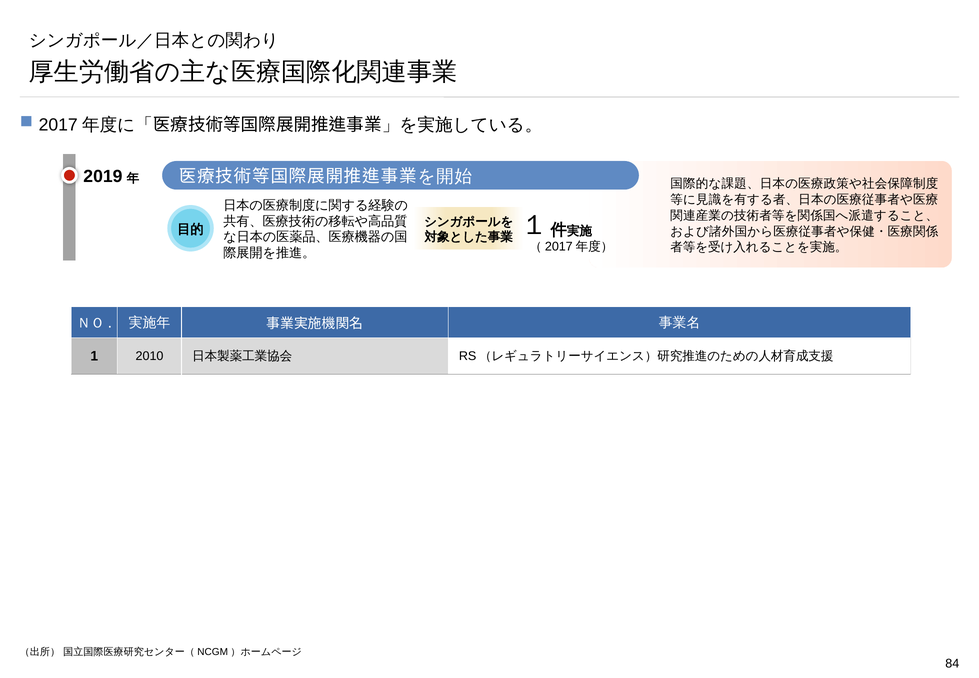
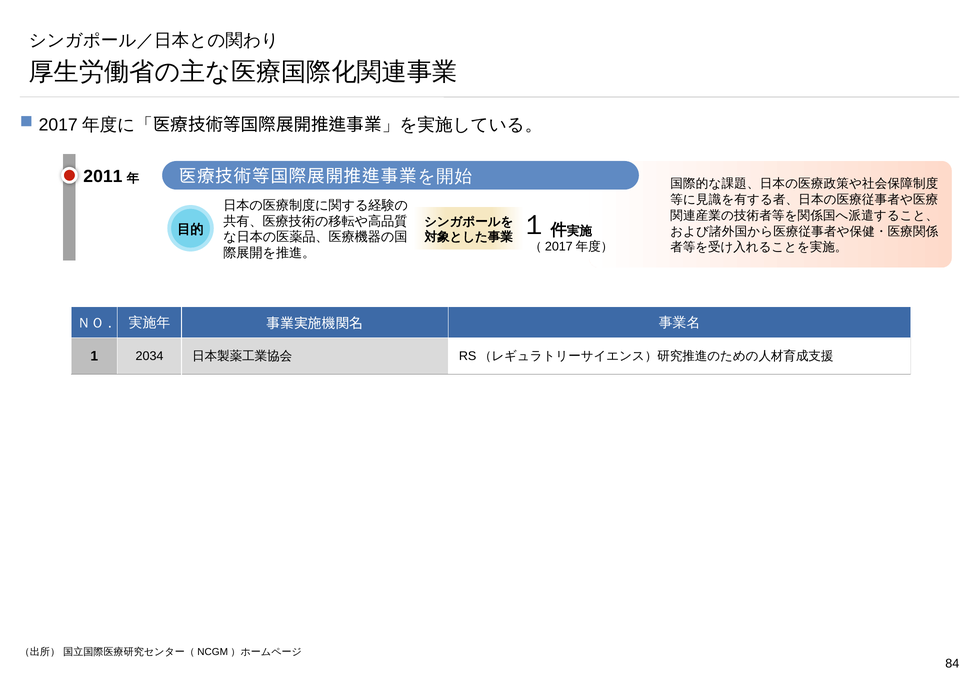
2019: 2019 -> 2011
2010: 2010 -> 2034
